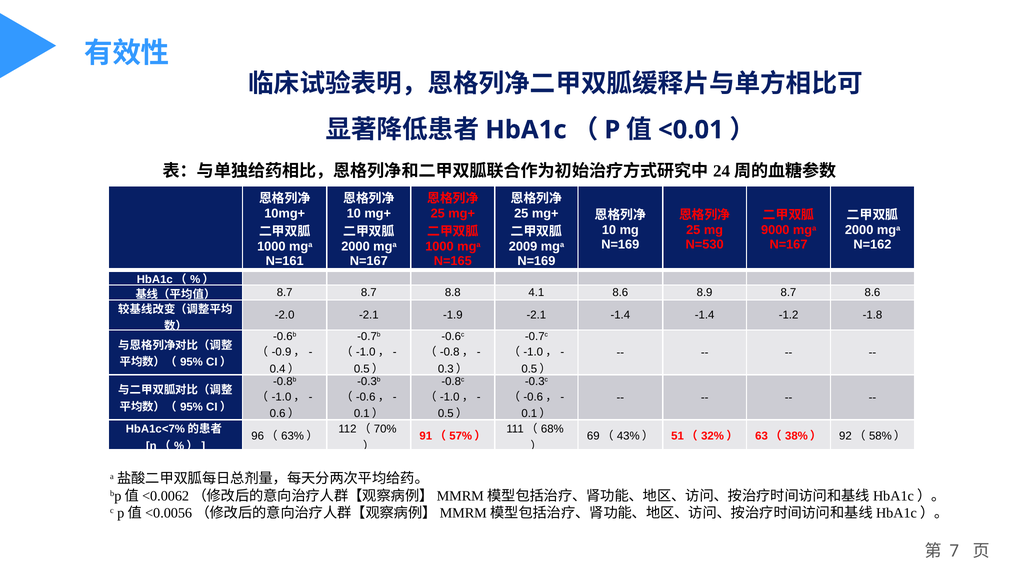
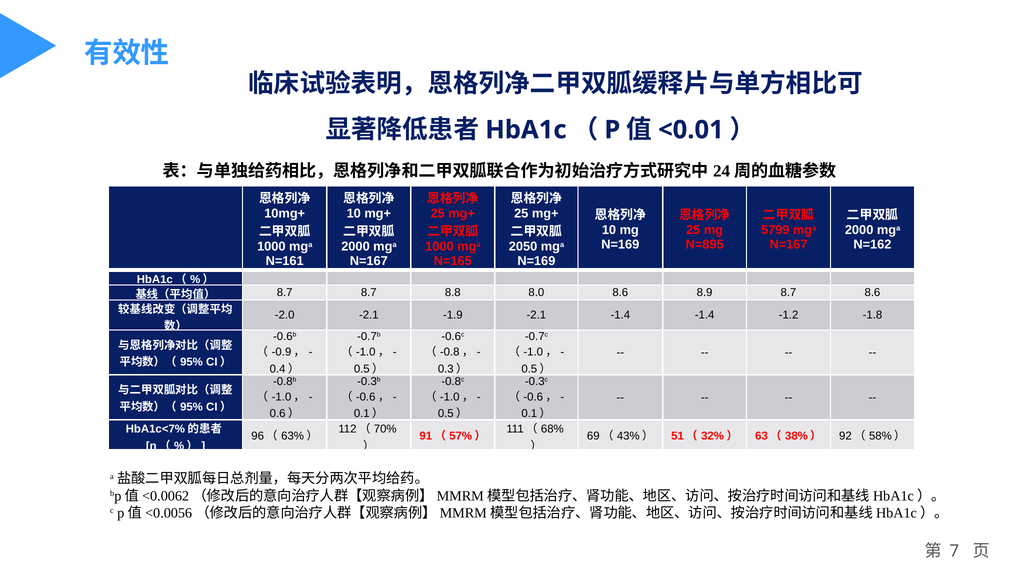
9000: 9000 -> 5799
N=530: N=530 -> N=895
2009: 2009 -> 2050
4.1: 4.1 -> 8.0
